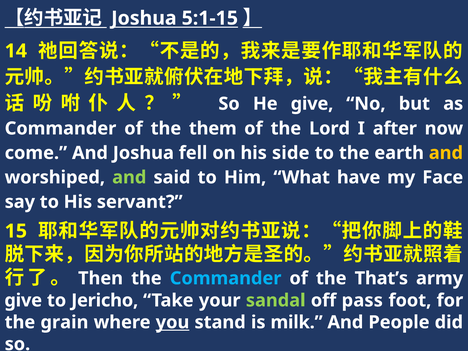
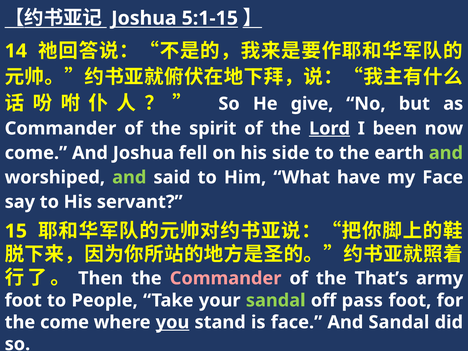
them: them -> spirit
Lord underline: none -> present
after: after -> been
and at (446, 153) colour: yellow -> light green
Commander at (226, 278) colour: light blue -> pink
give at (23, 300): give -> foot
Jericho: Jericho -> People
the grain: grain -> come
is milk: milk -> face
And People: People -> Sandal
